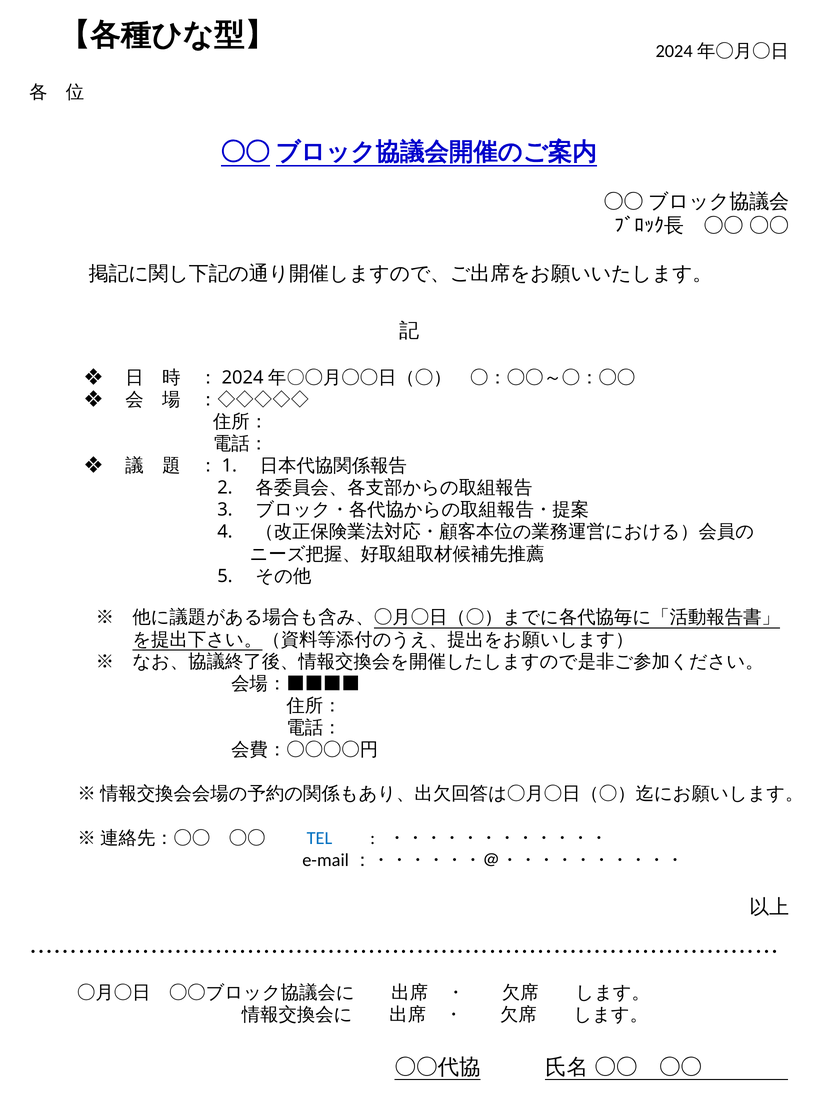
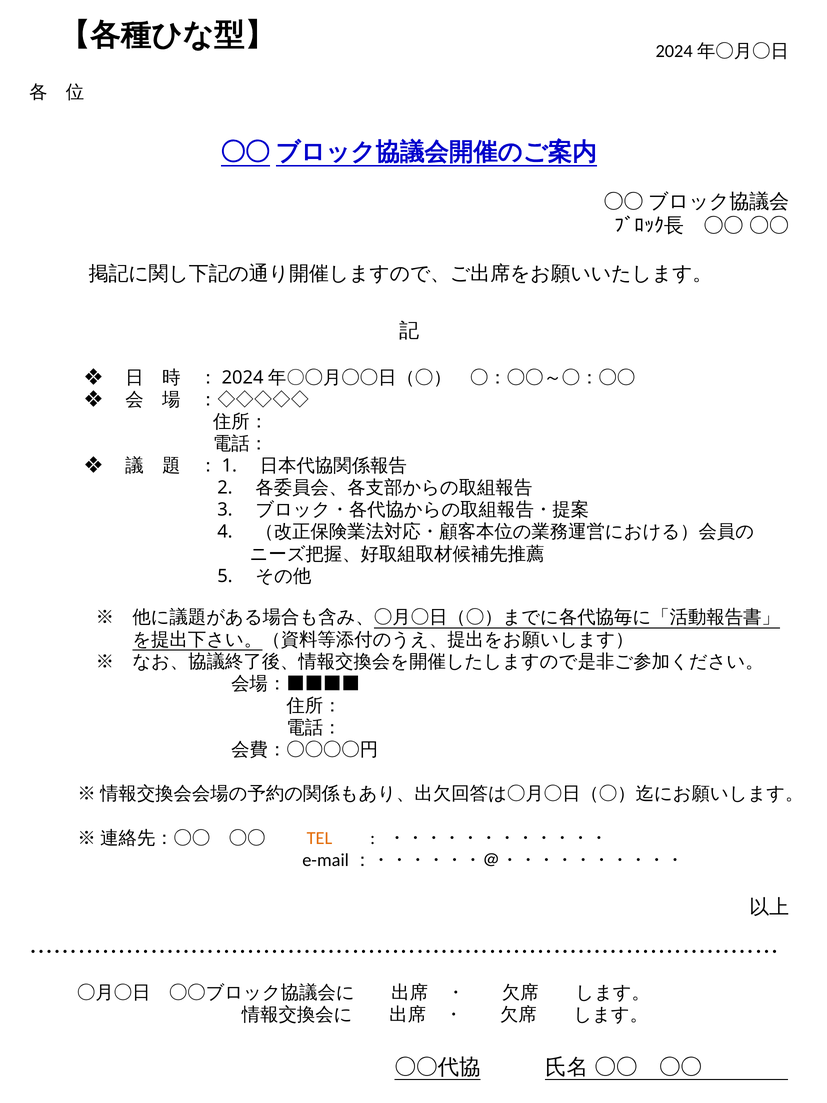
TEL colour: blue -> orange
